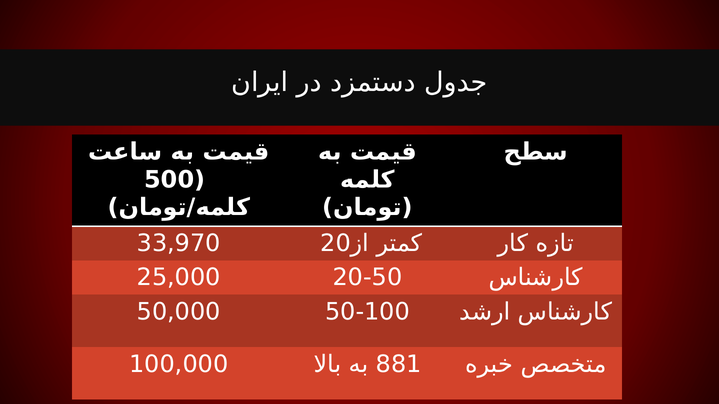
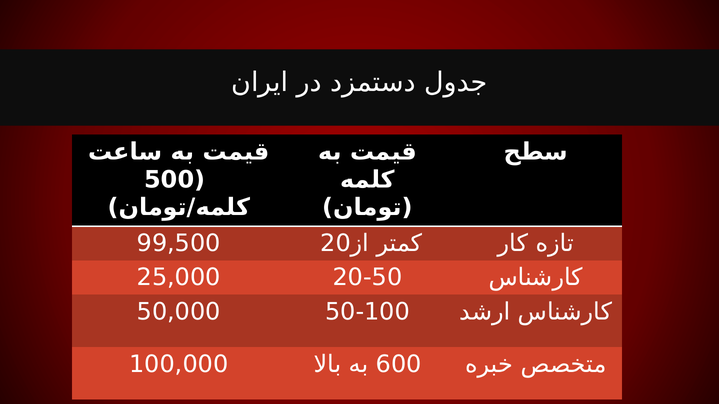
33,970: 33,970 -> 99,500
881: 881 -> 600
